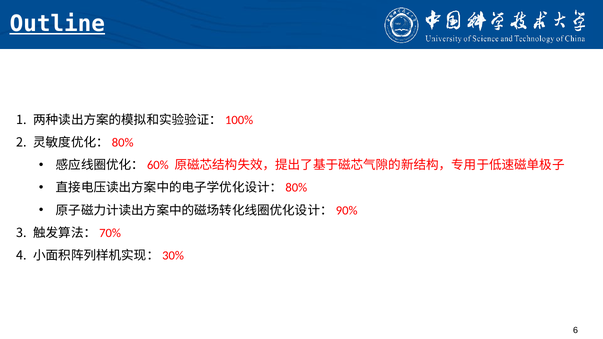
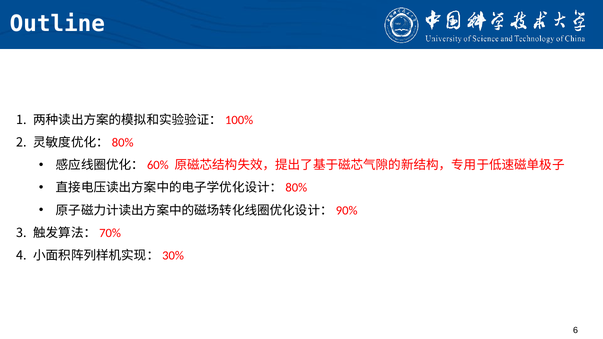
Outline underline: present -> none
